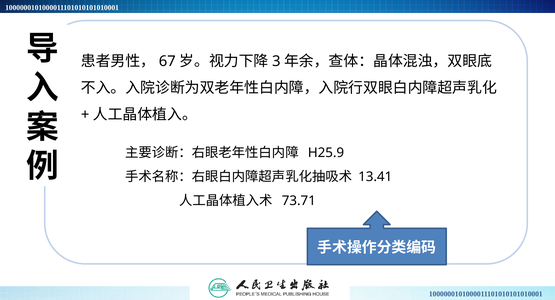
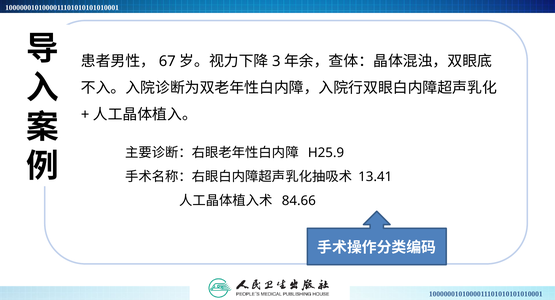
73.71: 73.71 -> 84.66
